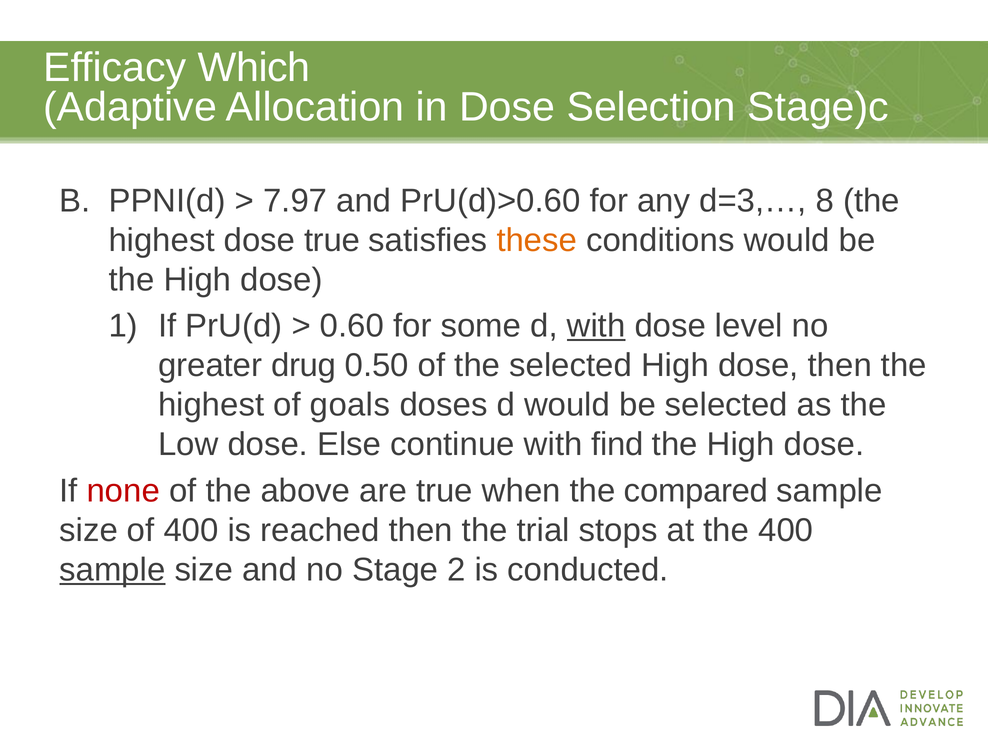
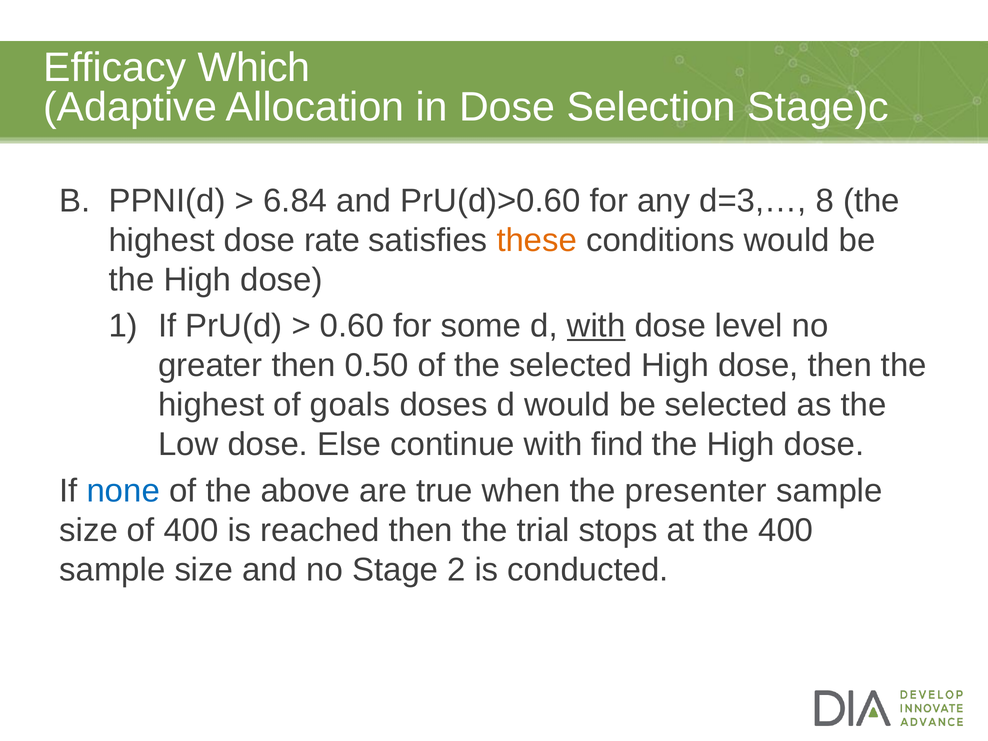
7.97: 7.97 -> 6.84
dose true: true -> rate
greater drug: drug -> then
none colour: red -> blue
compared: compared -> presenter
sample at (112, 570) underline: present -> none
